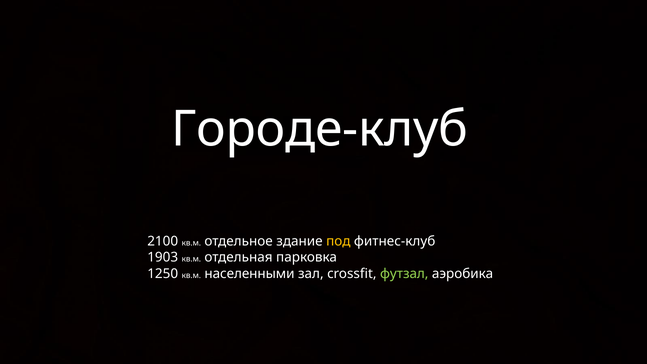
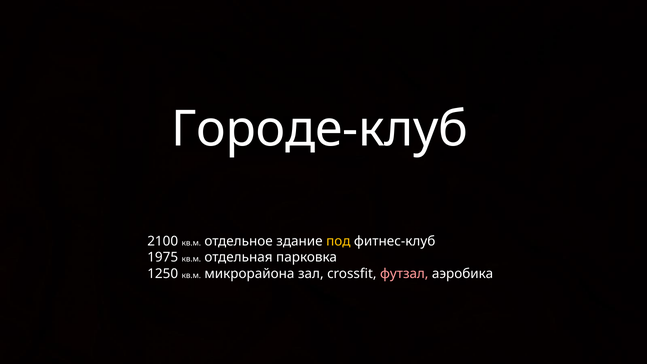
1903: 1903 -> 1975
населенными: населенными -> микрорайона
футзал colour: light green -> pink
